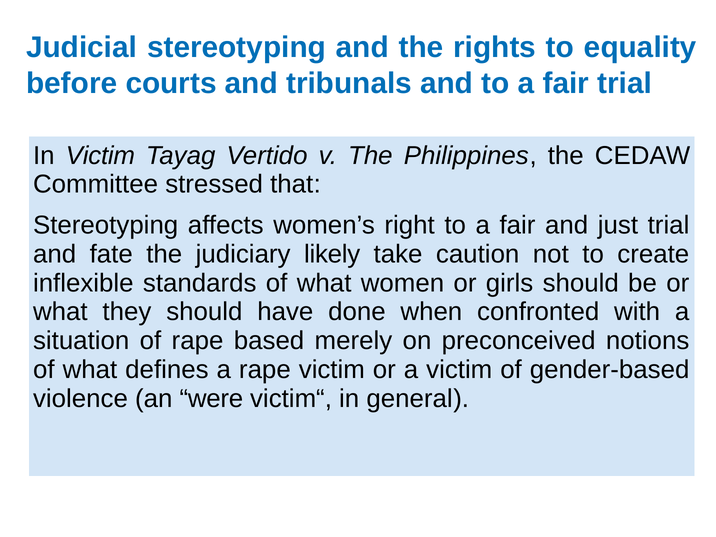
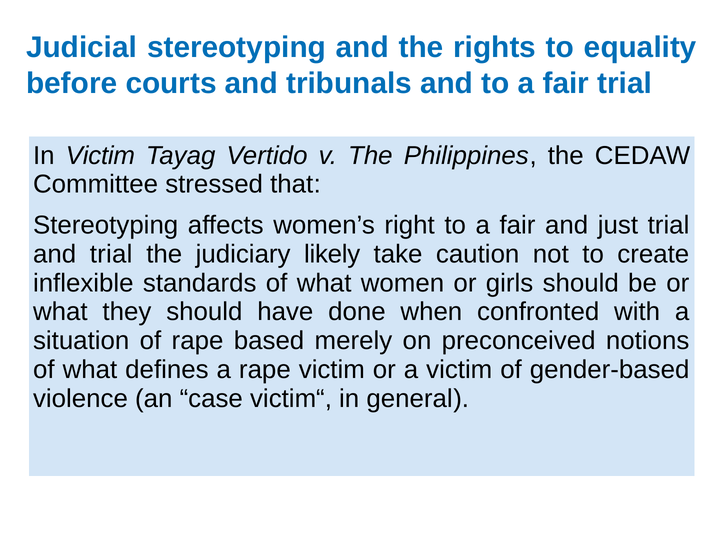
and fate: fate -> trial
were: were -> case
